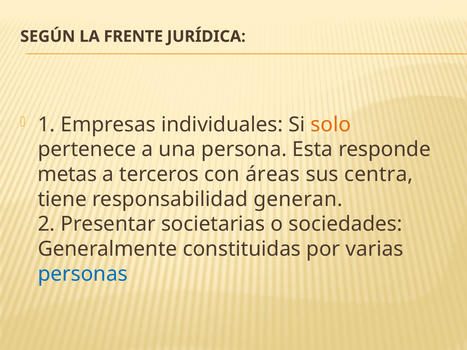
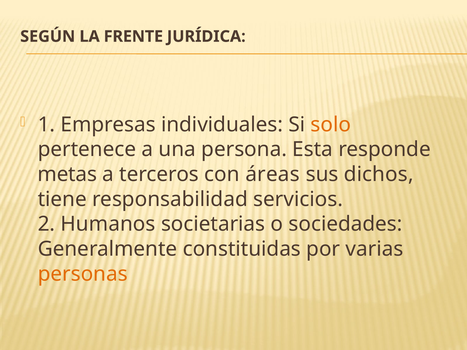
centra: centra -> dichos
generan: generan -> servicios
Presentar: Presentar -> Humanos
personas colour: blue -> orange
